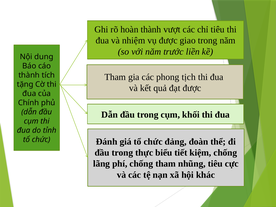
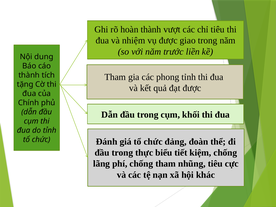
phong tịch: tịch -> tỉnh
